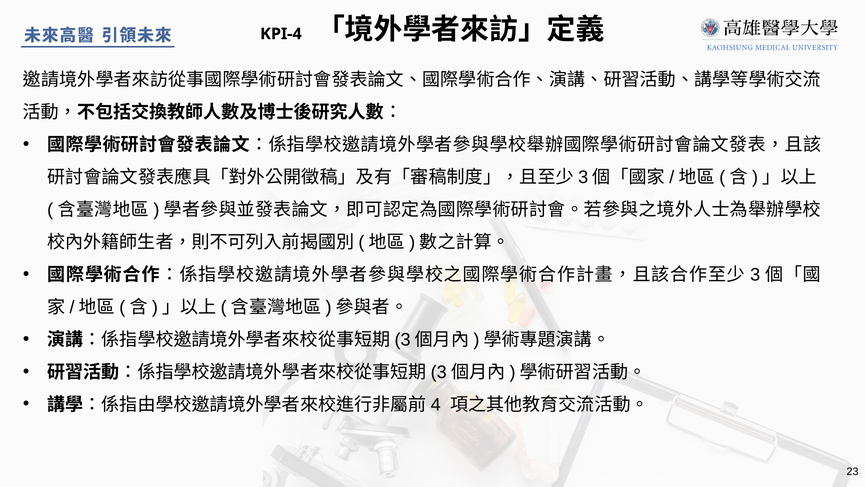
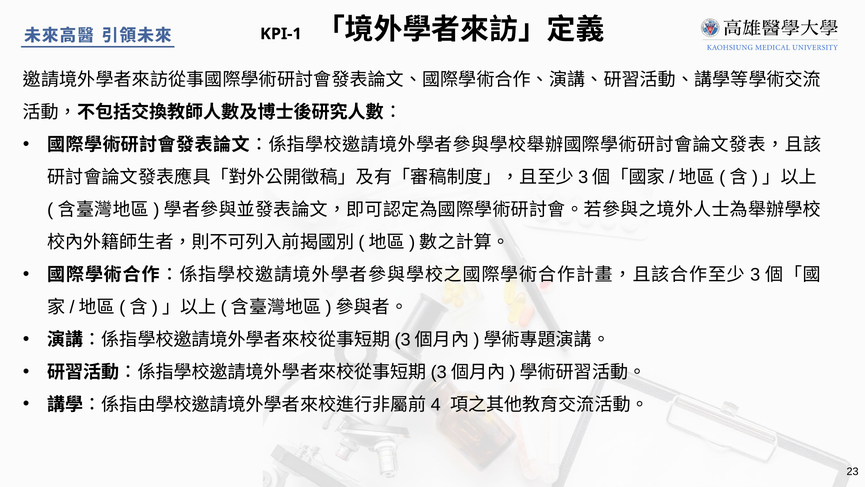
KPI-4: KPI-4 -> KPI-1
